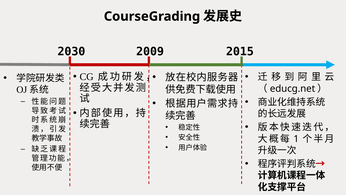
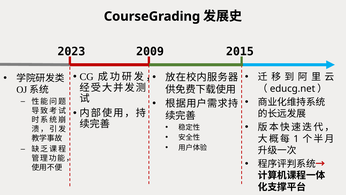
2030: 2030 -> 2023
